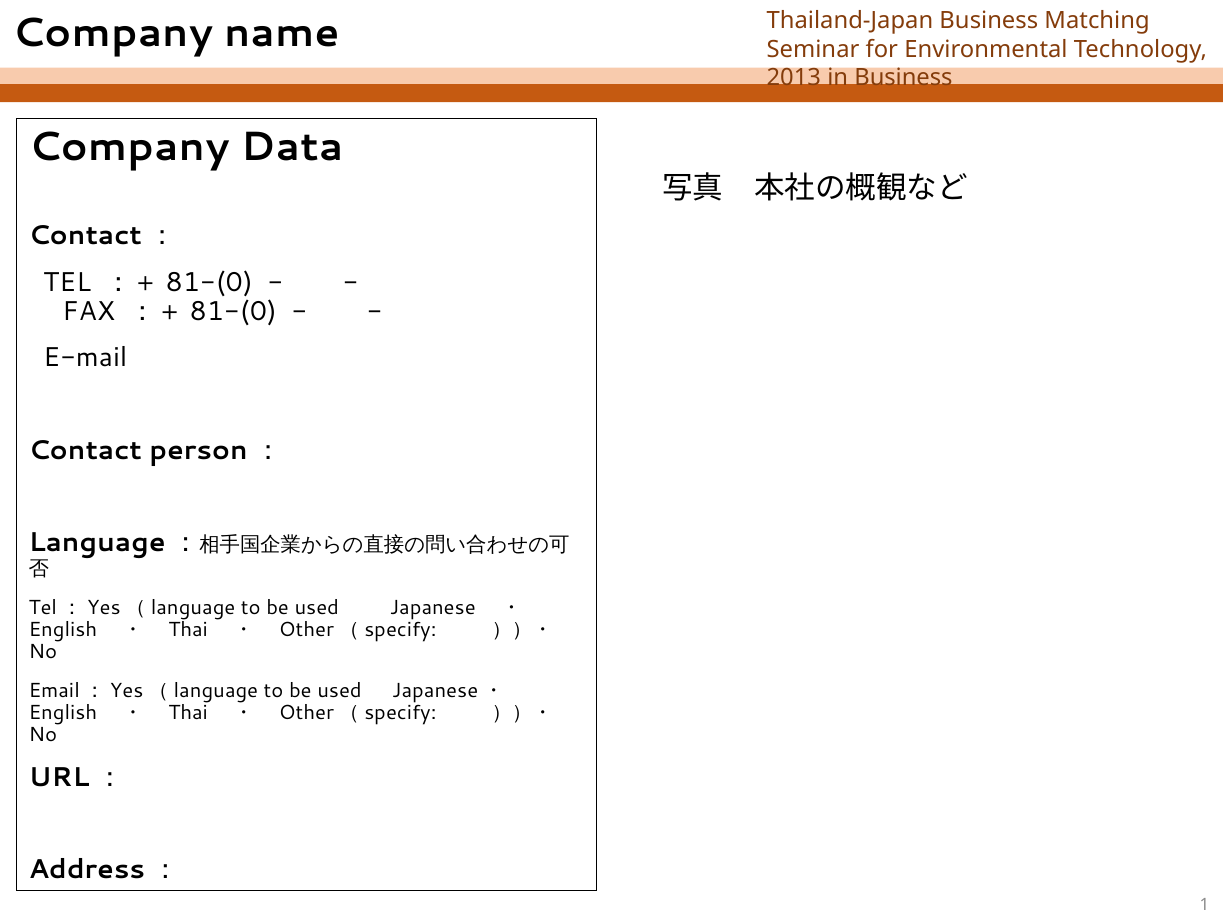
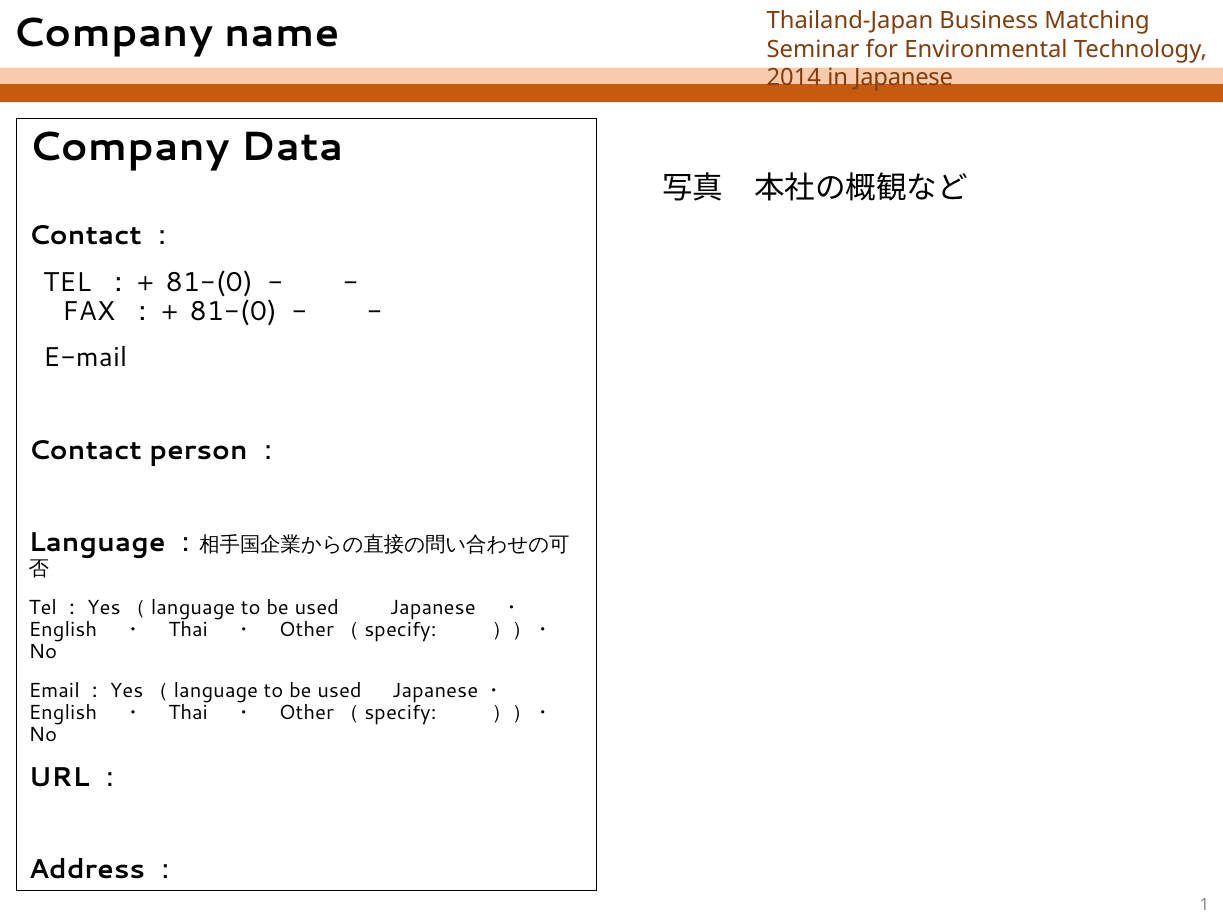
2013: 2013 -> 2014
in Business: Business -> Japanese
